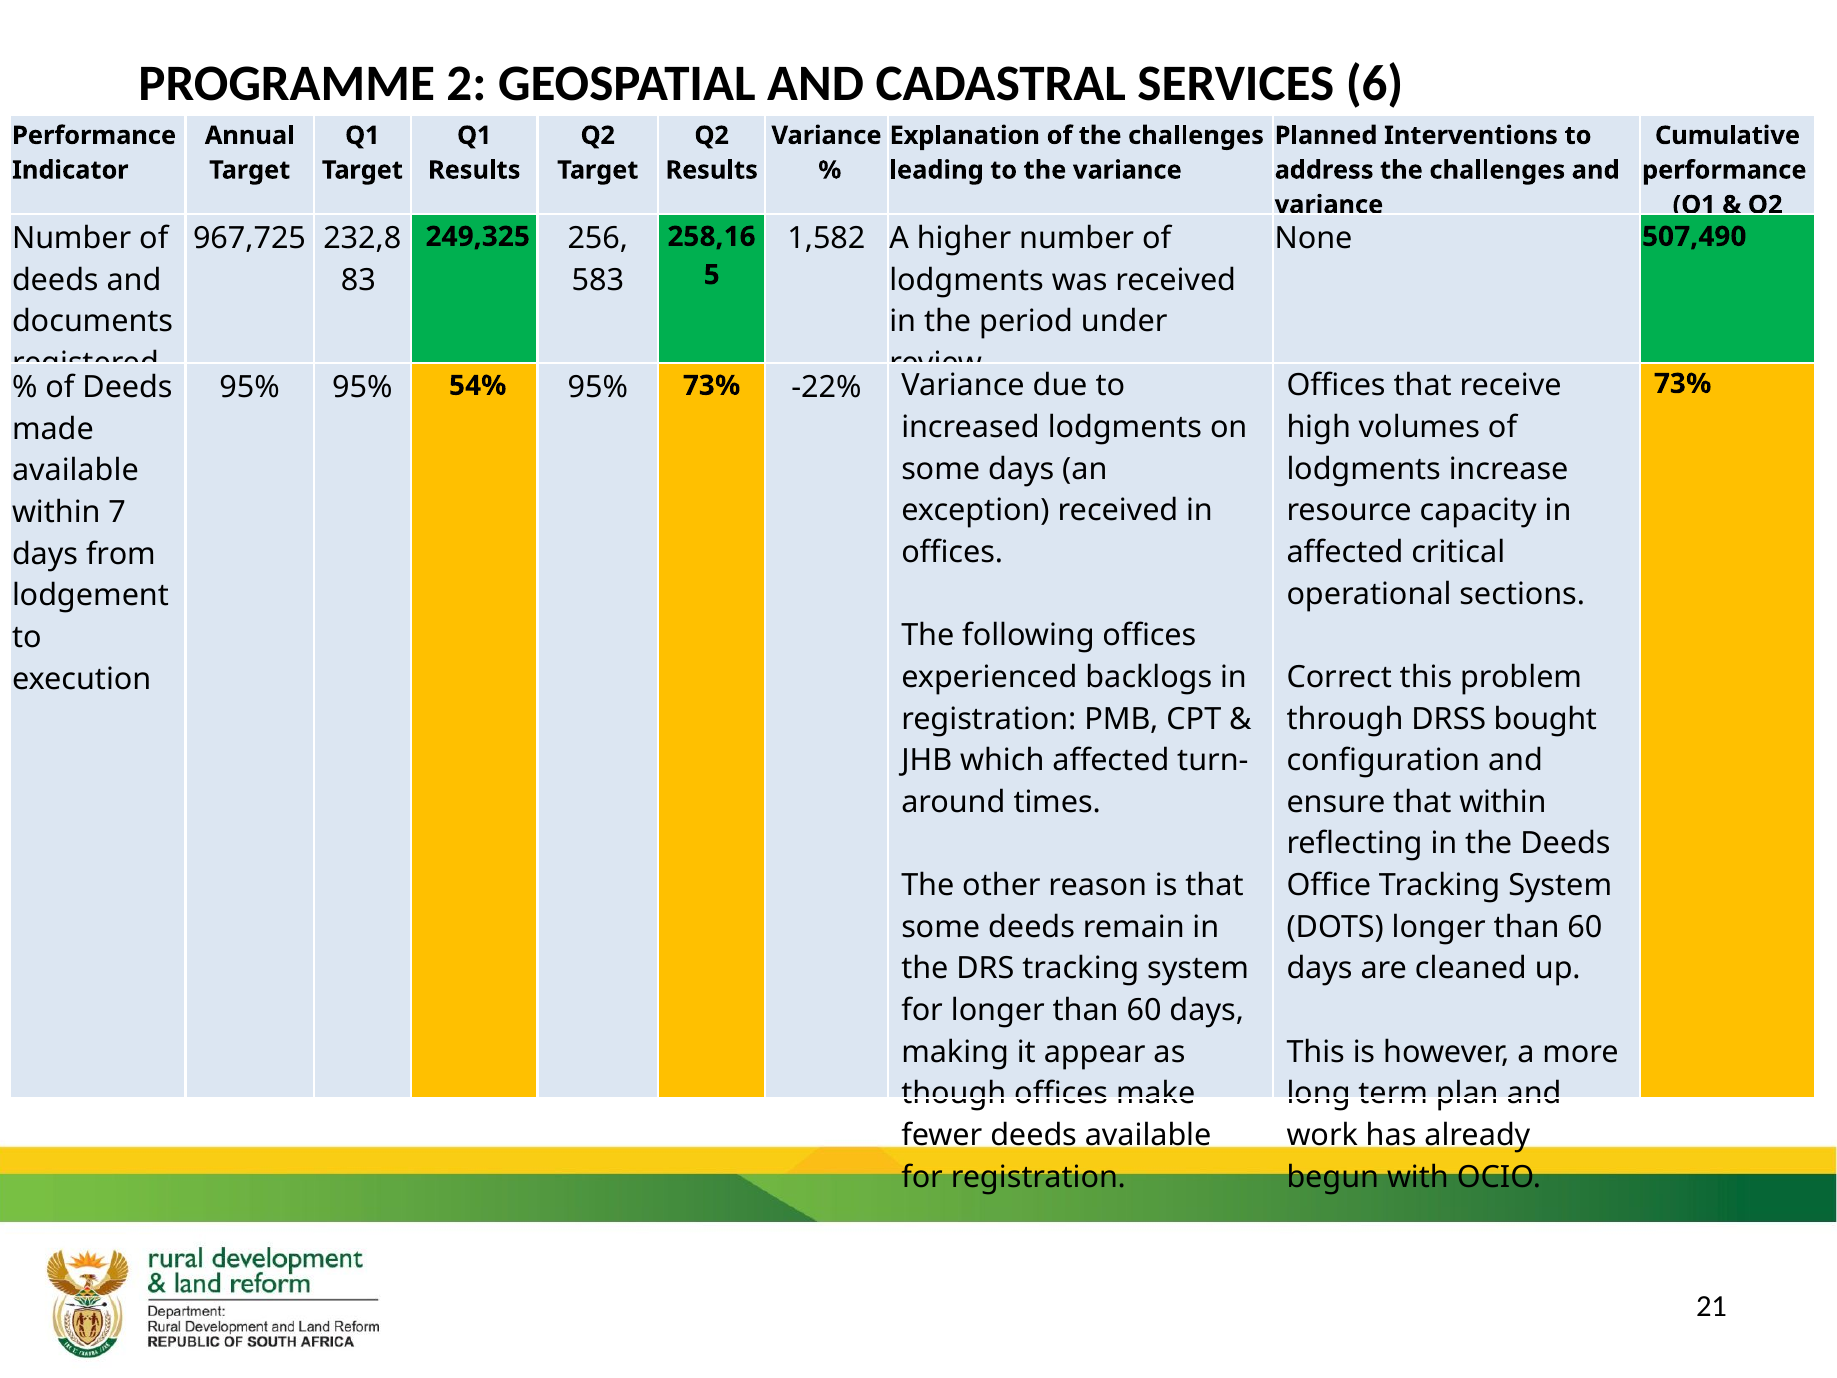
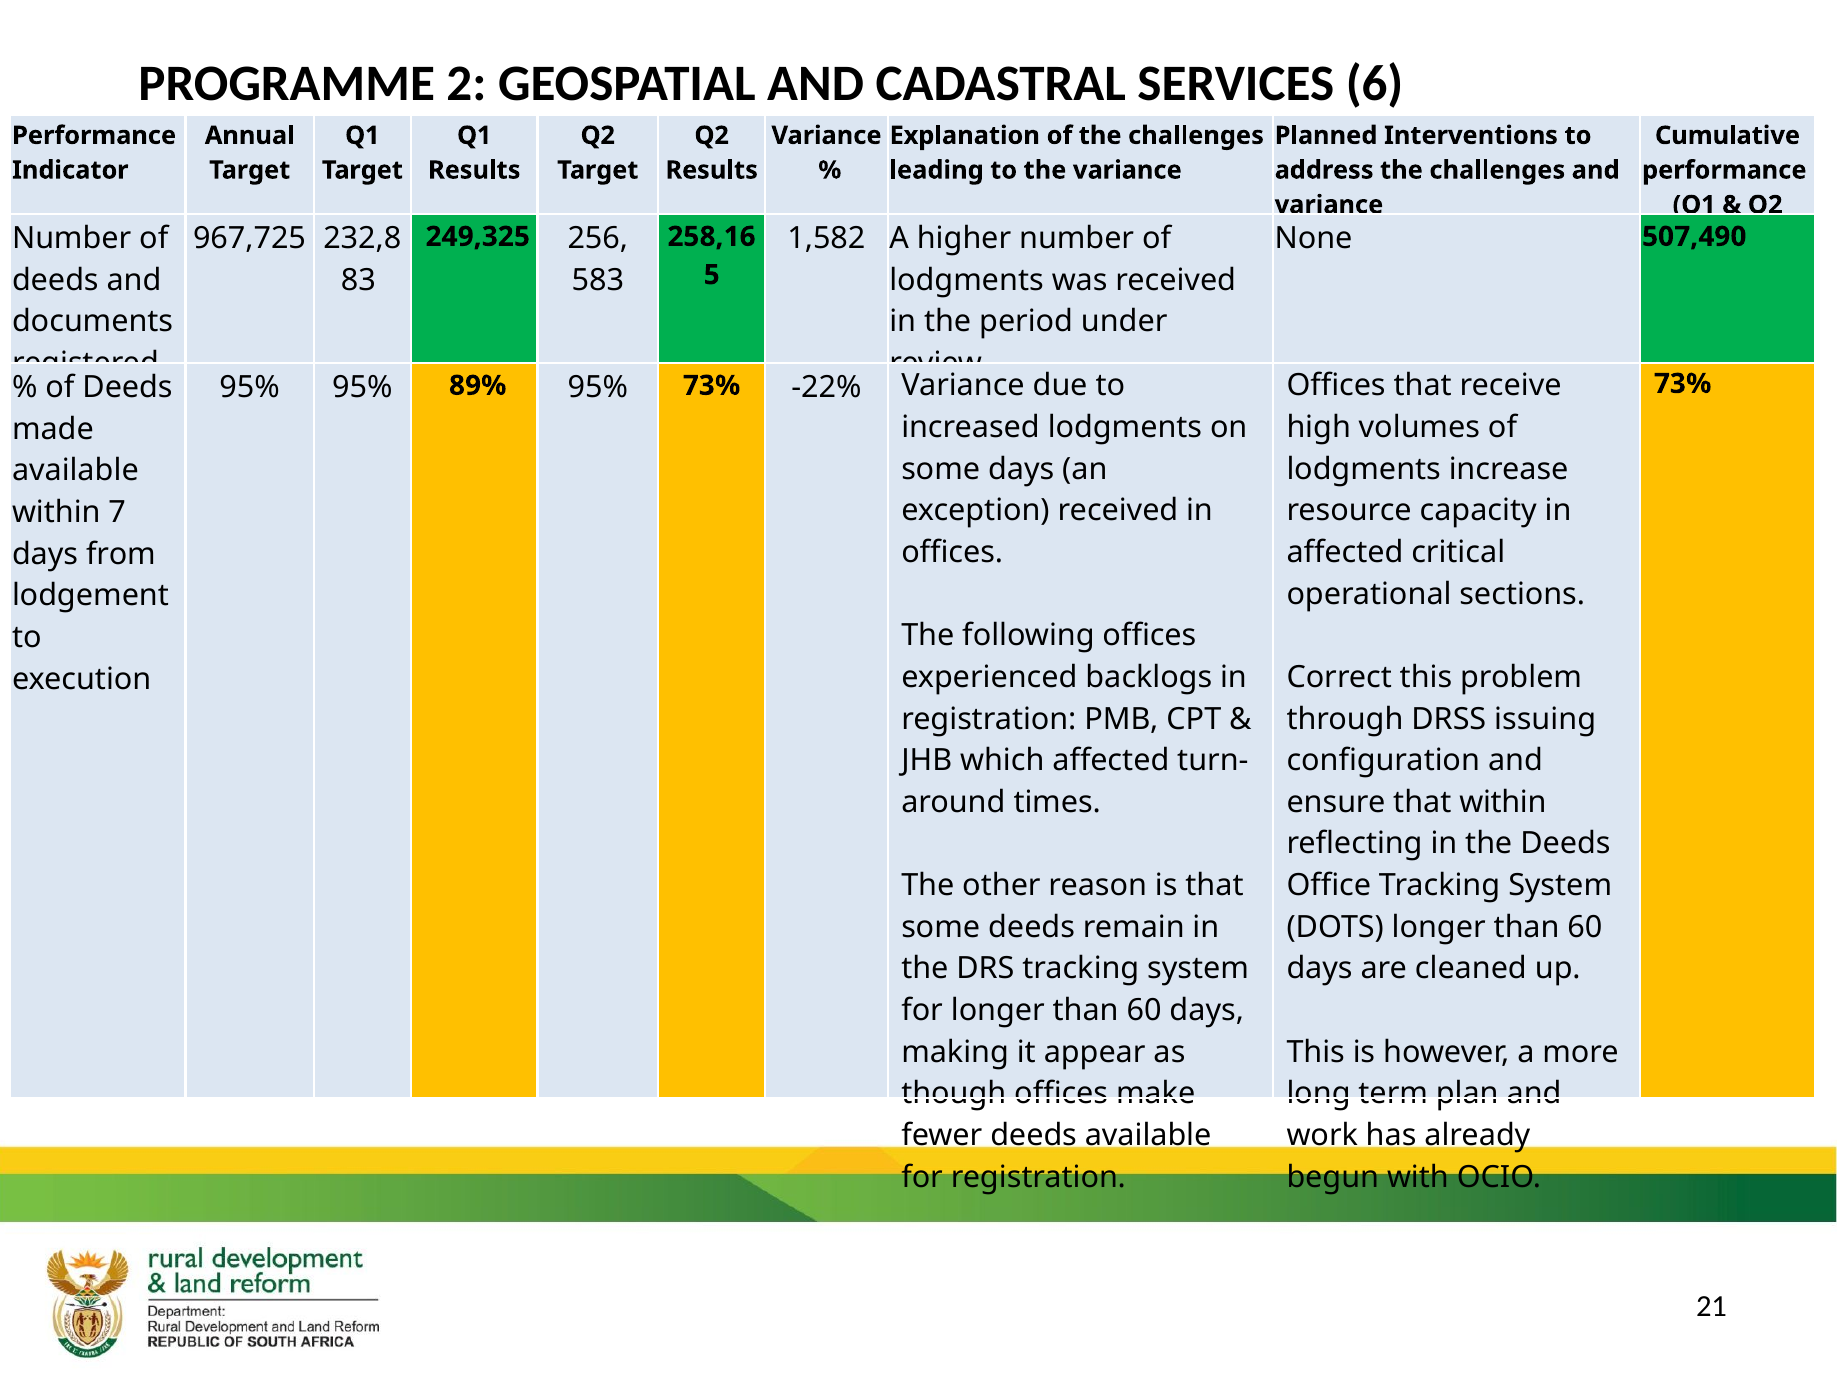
54%: 54% -> 89%
bought: bought -> issuing
